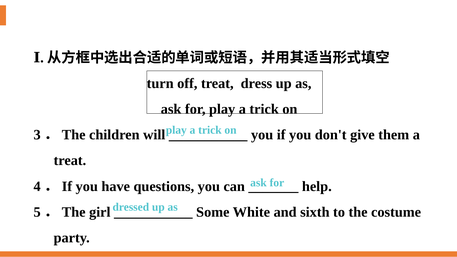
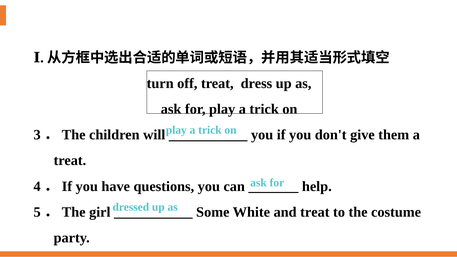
and sixth: sixth -> treat
